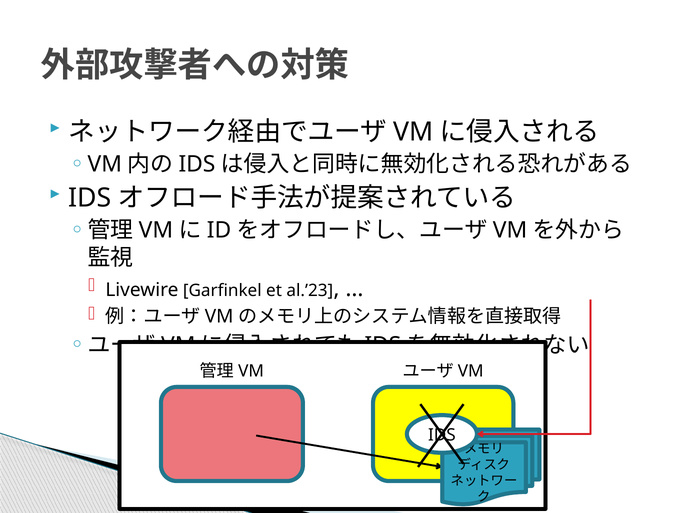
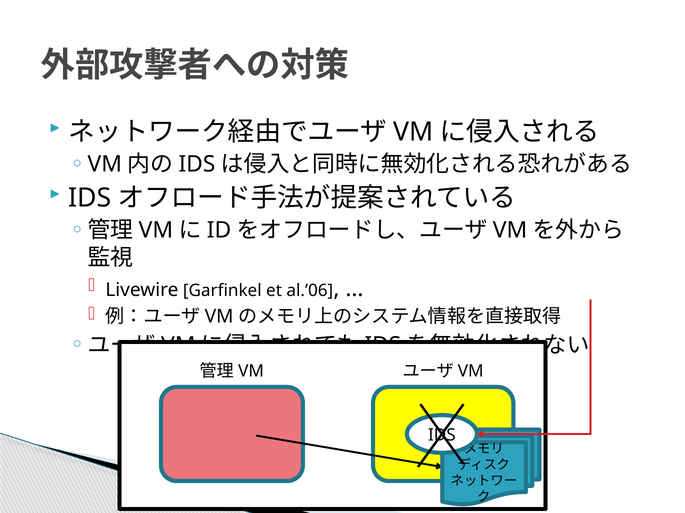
al.’23: al.’23 -> al.’06
